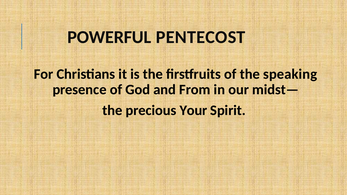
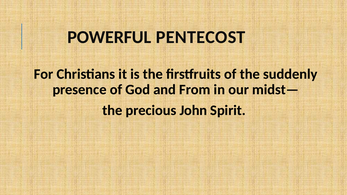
speaking: speaking -> suddenly
Your: Your -> John
